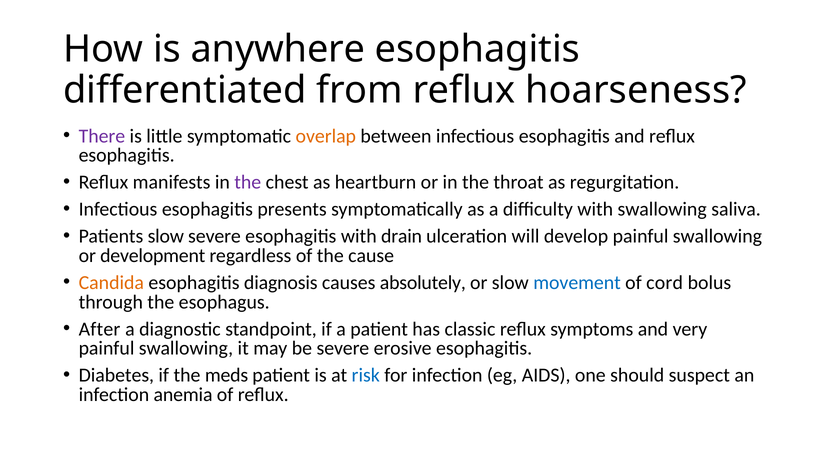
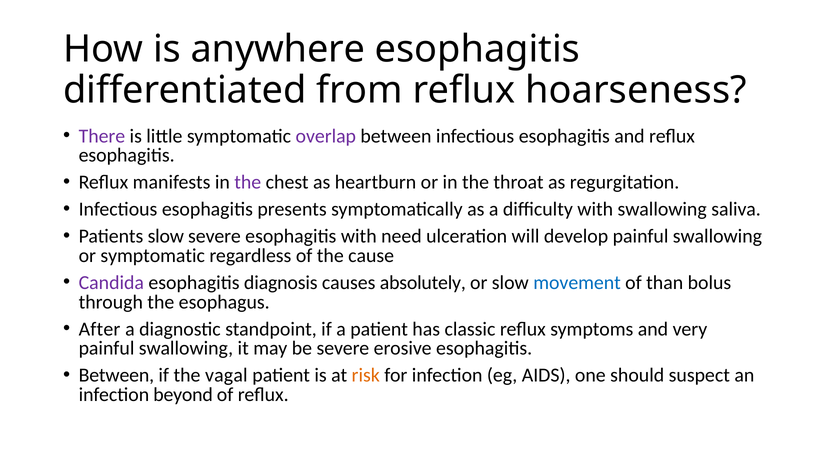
overlap colour: orange -> purple
drain: drain -> need
or development: development -> symptomatic
Candida colour: orange -> purple
cord: cord -> than
Diabetes at (116, 375): Diabetes -> Between
meds: meds -> vagal
risk colour: blue -> orange
anemia: anemia -> beyond
